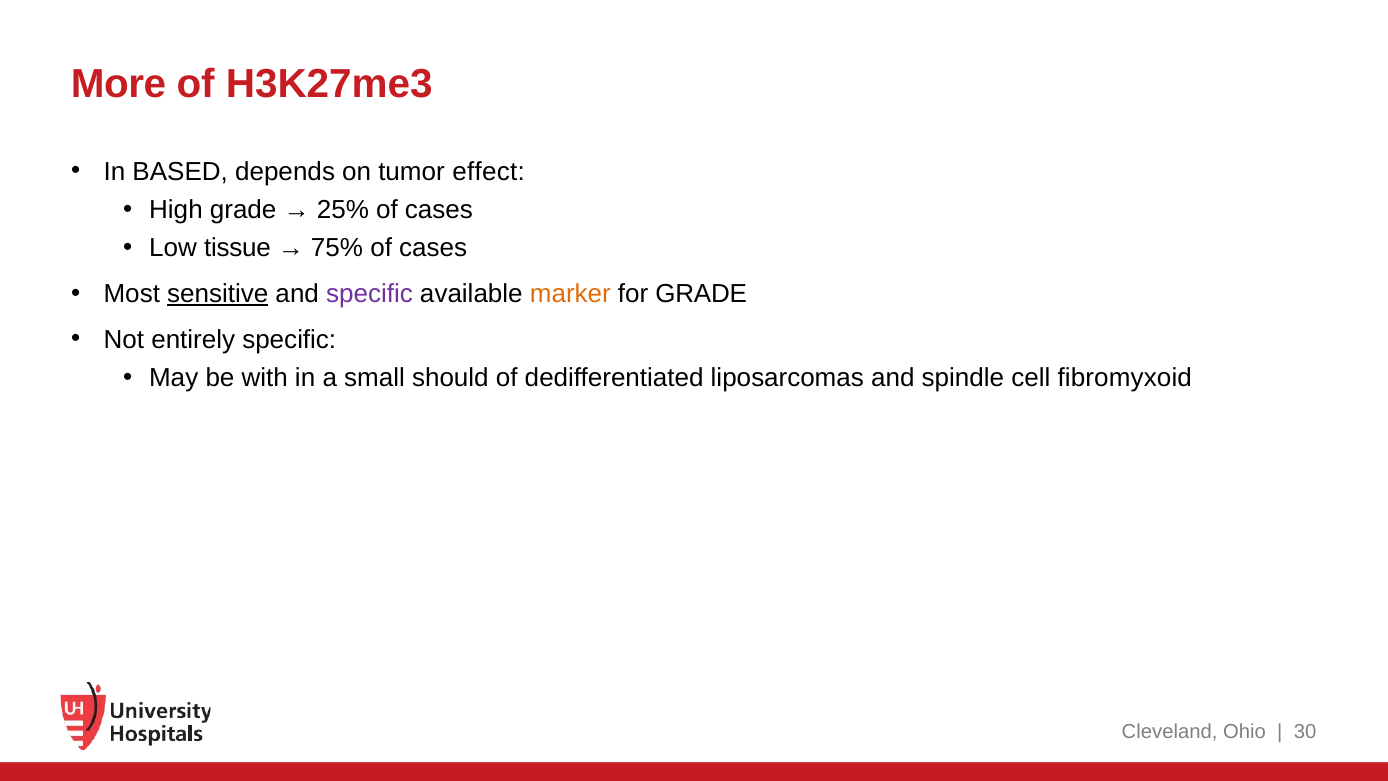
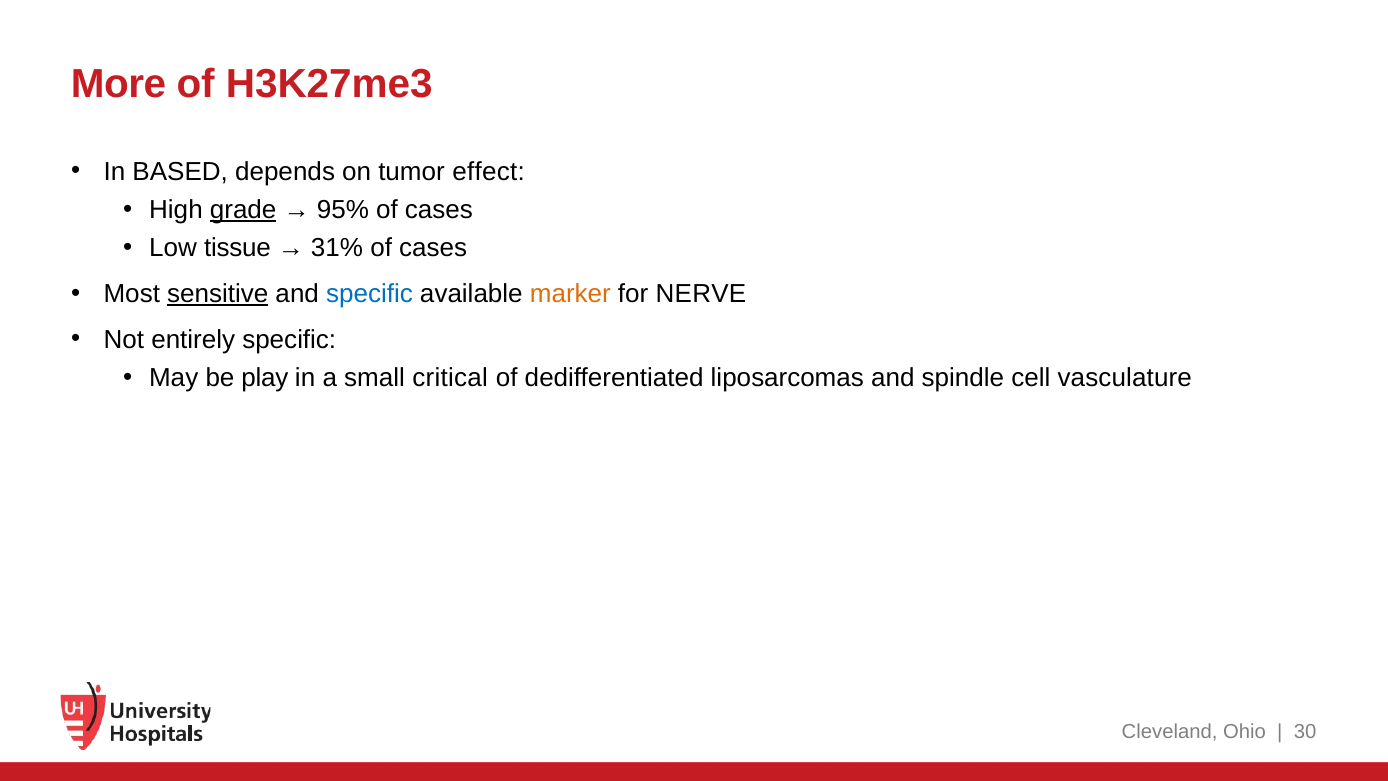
grade at (243, 210) underline: none -> present
25%: 25% -> 95%
75%: 75% -> 31%
specific at (369, 294) colour: purple -> blue
for GRADE: GRADE -> NERVE
with: with -> play
should: should -> critical
fibromyxoid: fibromyxoid -> vasculature
